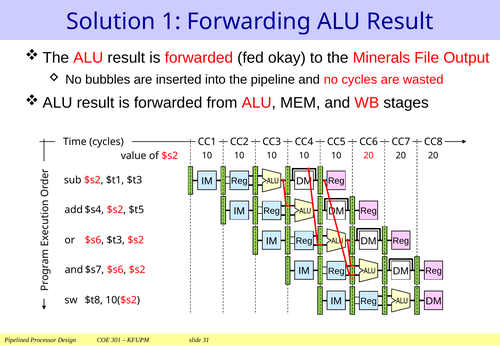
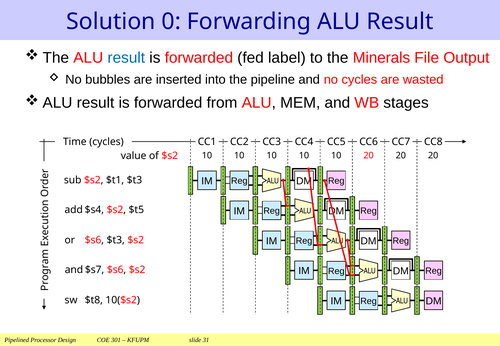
1: 1 -> 0
result at (126, 58) colour: black -> blue
okay: okay -> label
